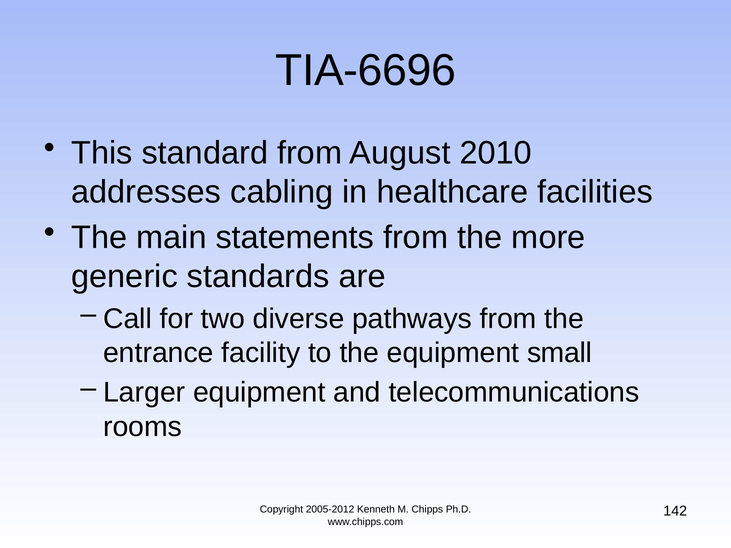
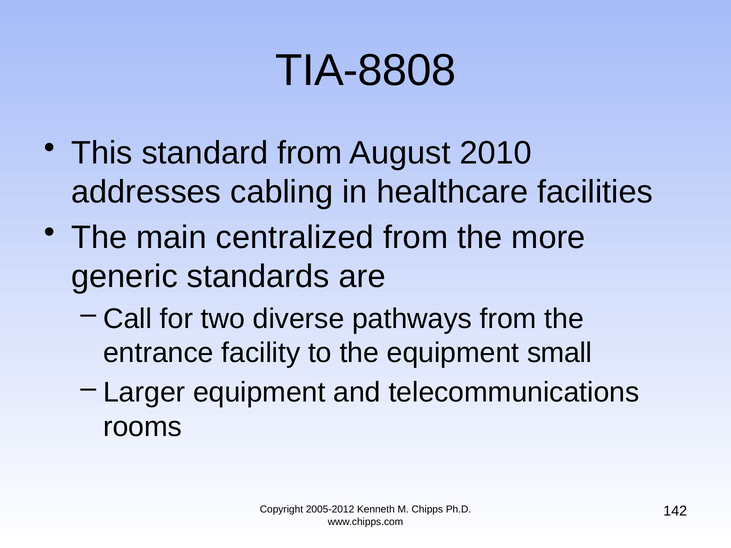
TIA-6696: TIA-6696 -> TIA-8808
statements: statements -> centralized
